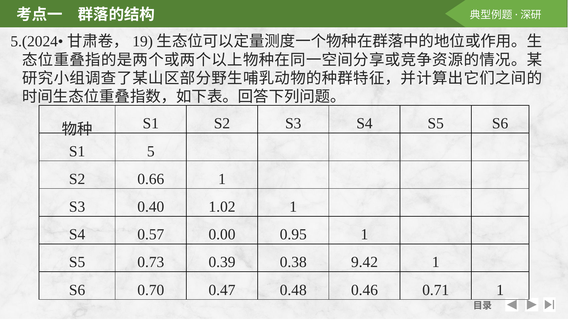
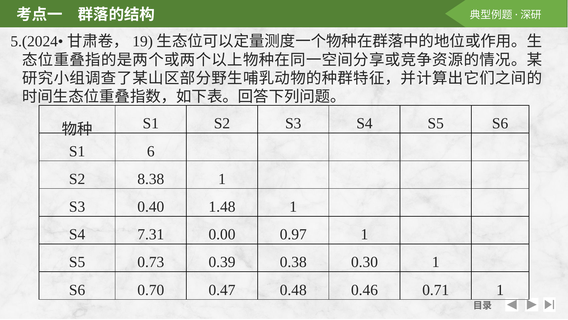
5: 5 -> 6
0.66: 0.66 -> 8.38
1.02: 1.02 -> 1.48
0.57: 0.57 -> 7.31
0.95: 0.95 -> 0.97
9.42: 9.42 -> 0.30
